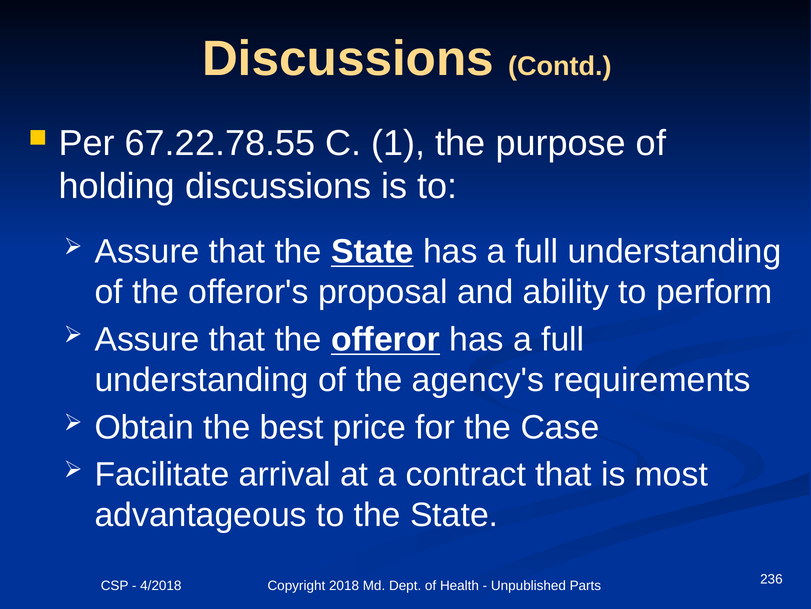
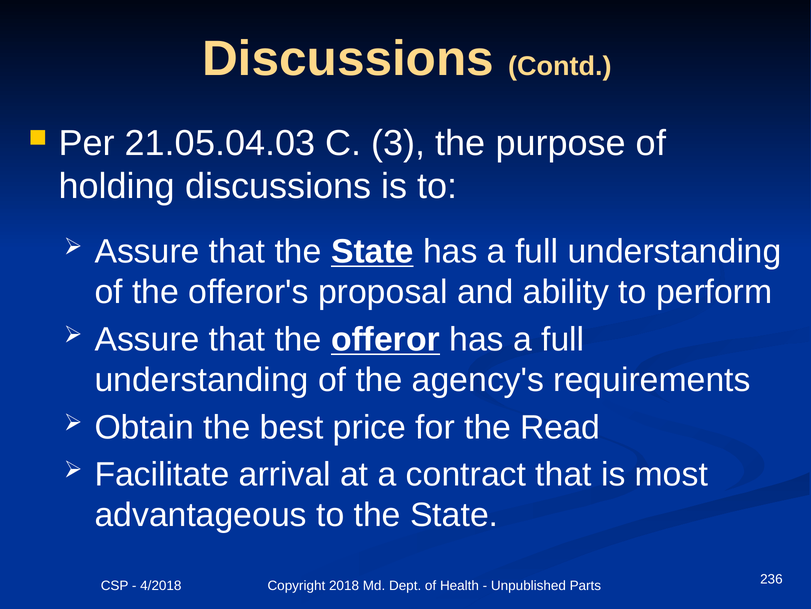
67.22.78.55: 67.22.78.55 -> 21.05.04.03
1: 1 -> 3
Case: Case -> Read
